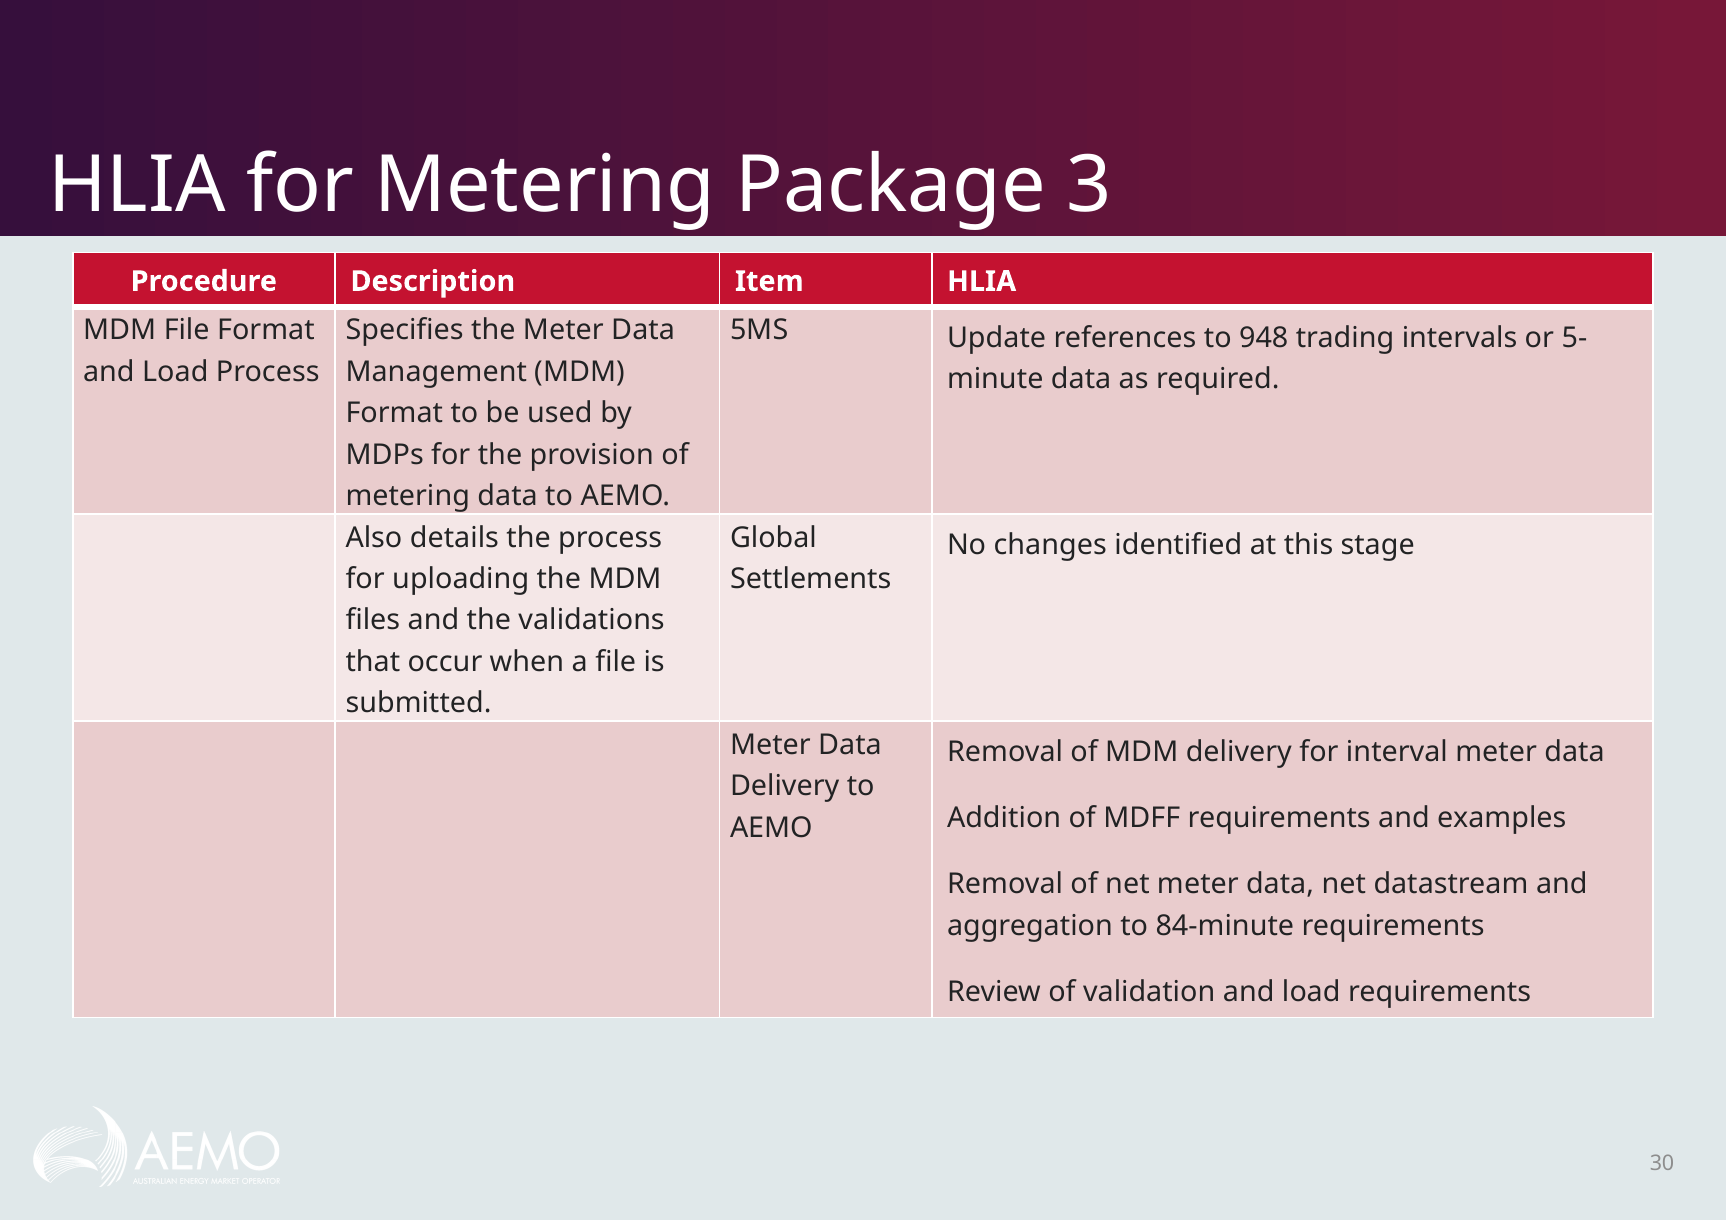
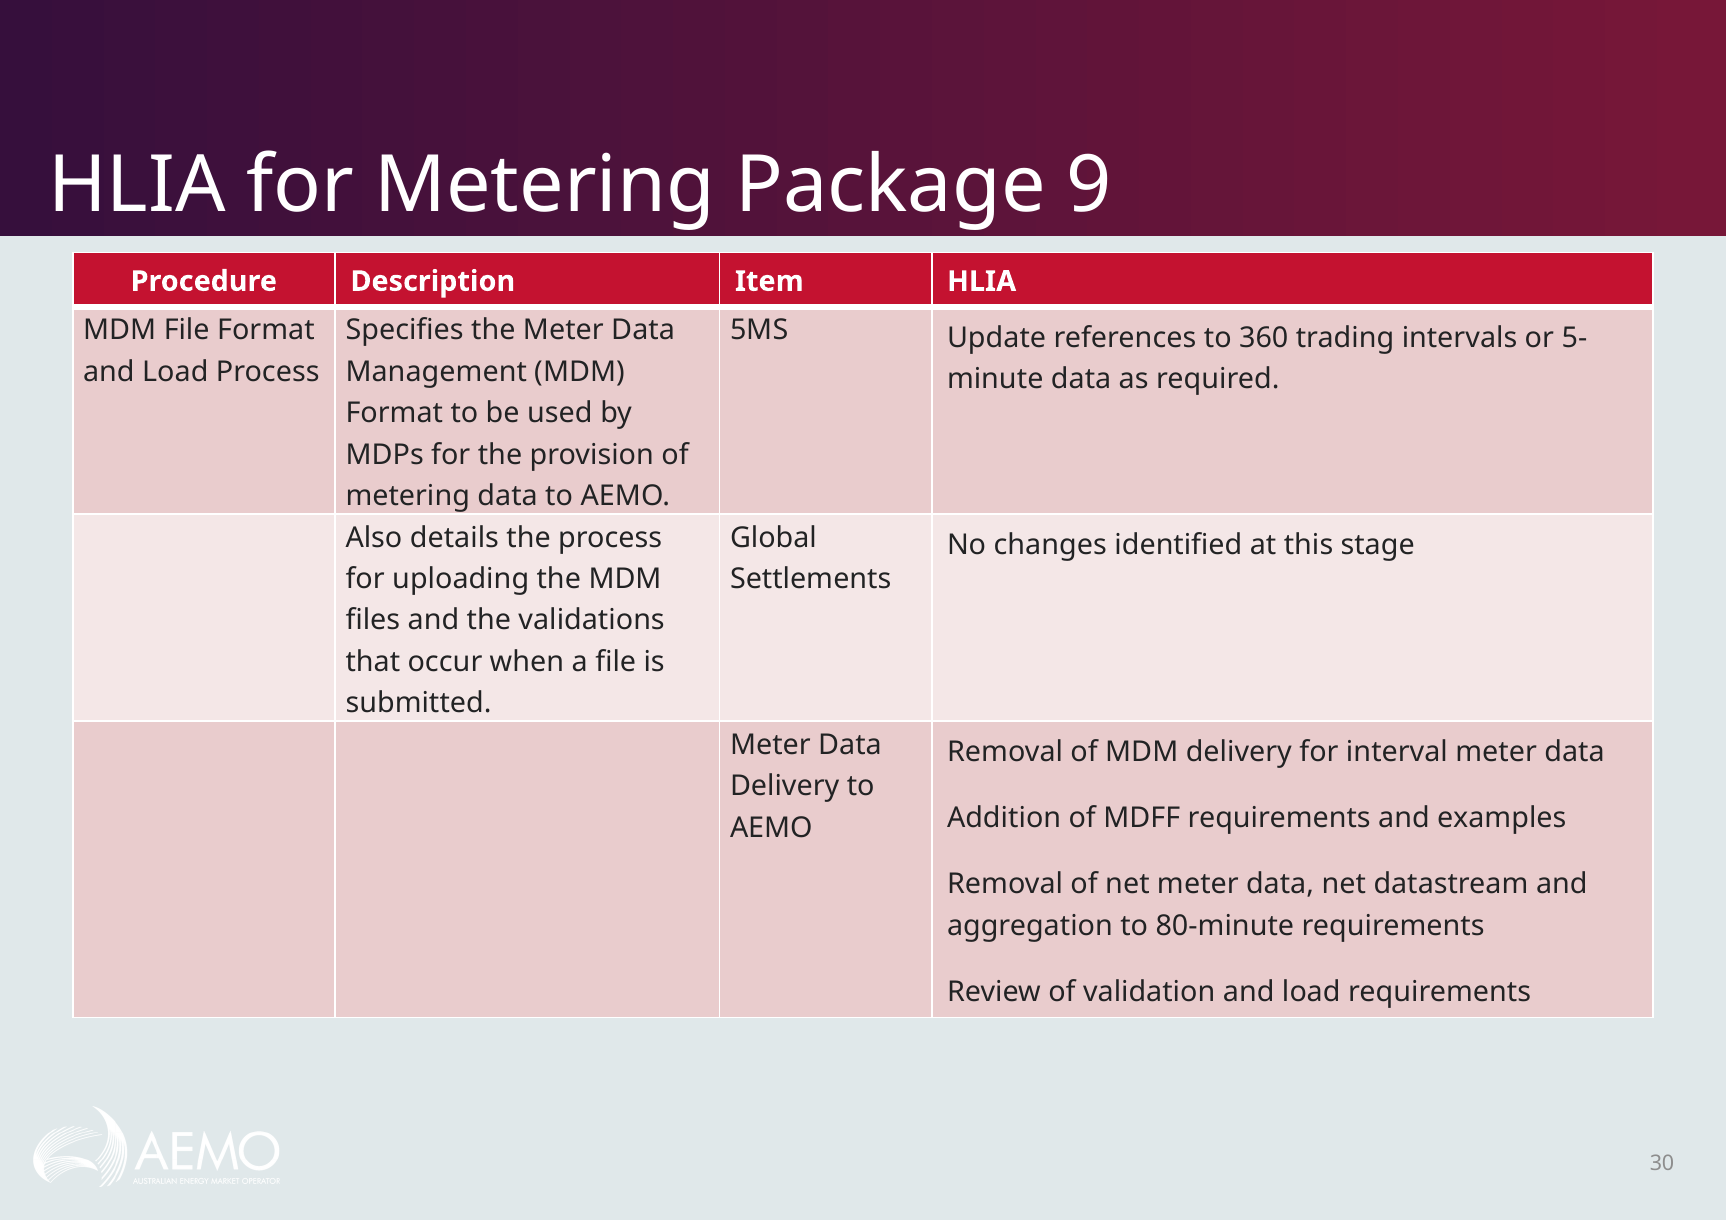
3: 3 -> 9
948: 948 -> 360
84-minute: 84-minute -> 80-minute
